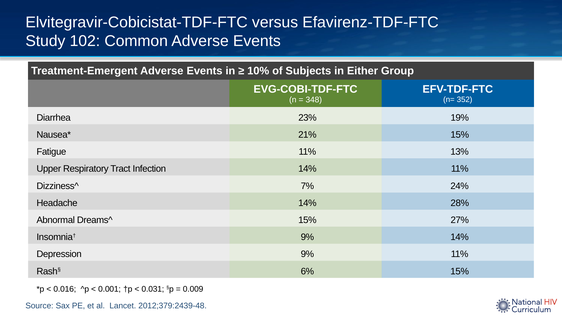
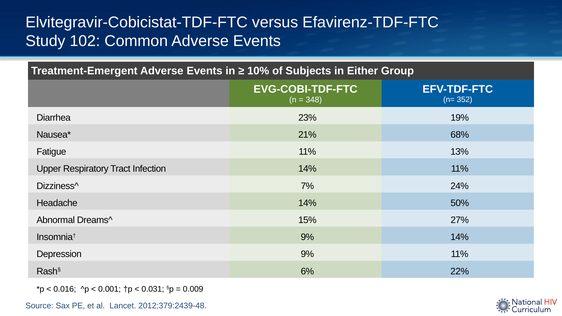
21% 15%: 15% -> 68%
28%: 28% -> 50%
6% 15%: 15% -> 22%
